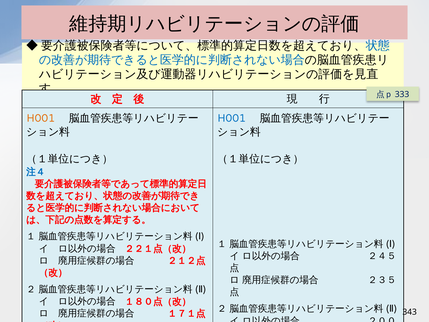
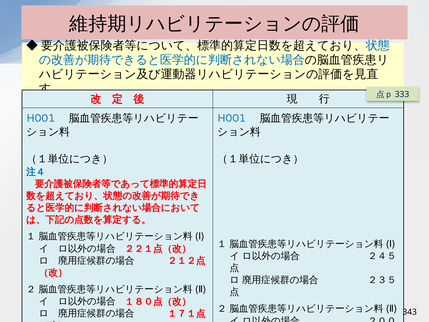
H001 at (41, 118) colour: orange -> blue
